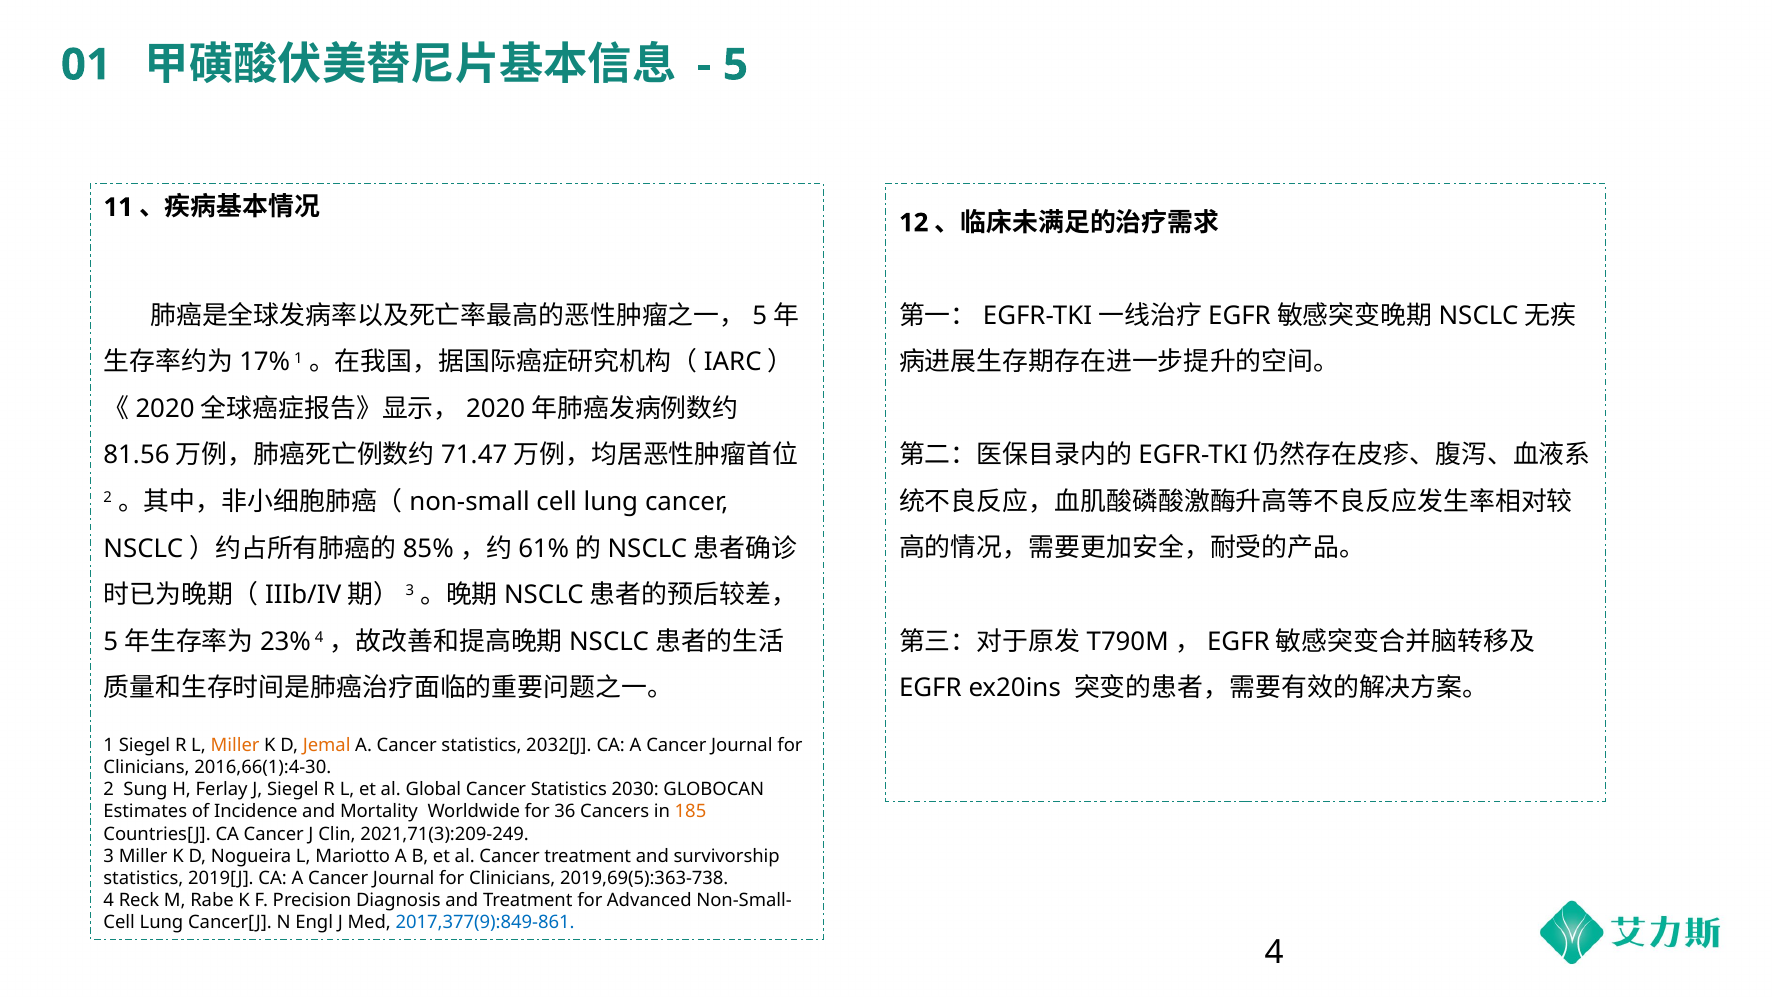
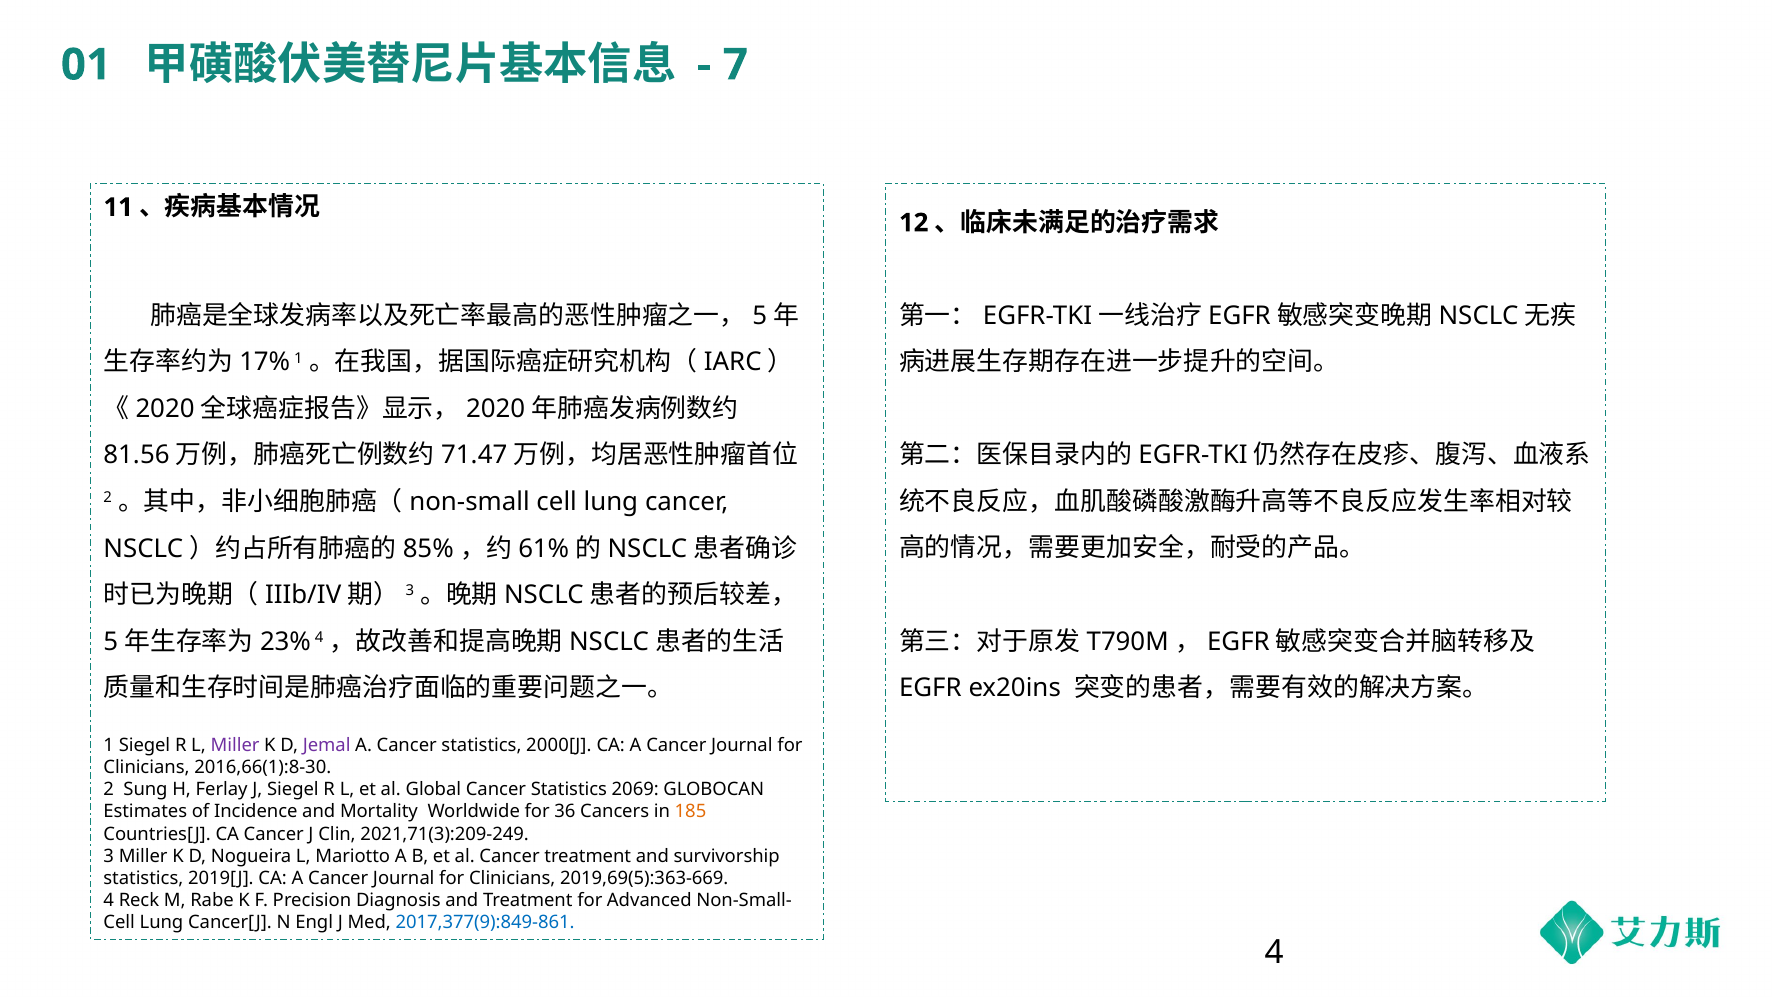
5: 5 -> 7
Miller at (235, 745) colour: orange -> purple
Jemal colour: orange -> purple
2032[J: 2032[J -> 2000[J
2016,66(1):4-30: 2016,66(1):4-30 -> 2016,66(1):8-30
2030: 2030 -> 2069
2019,69(5):363-738: 2019,69(5):363-738 -> 2019,69(5):363-669
